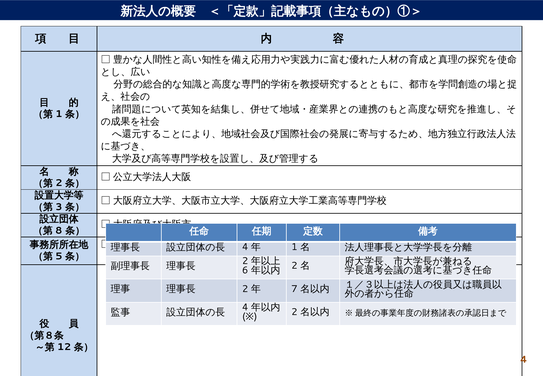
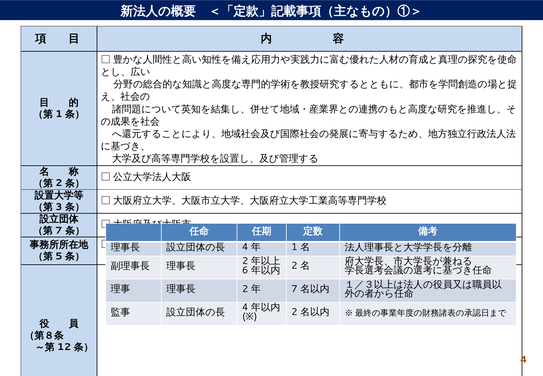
8 at (59, 230): 8 -> 7
